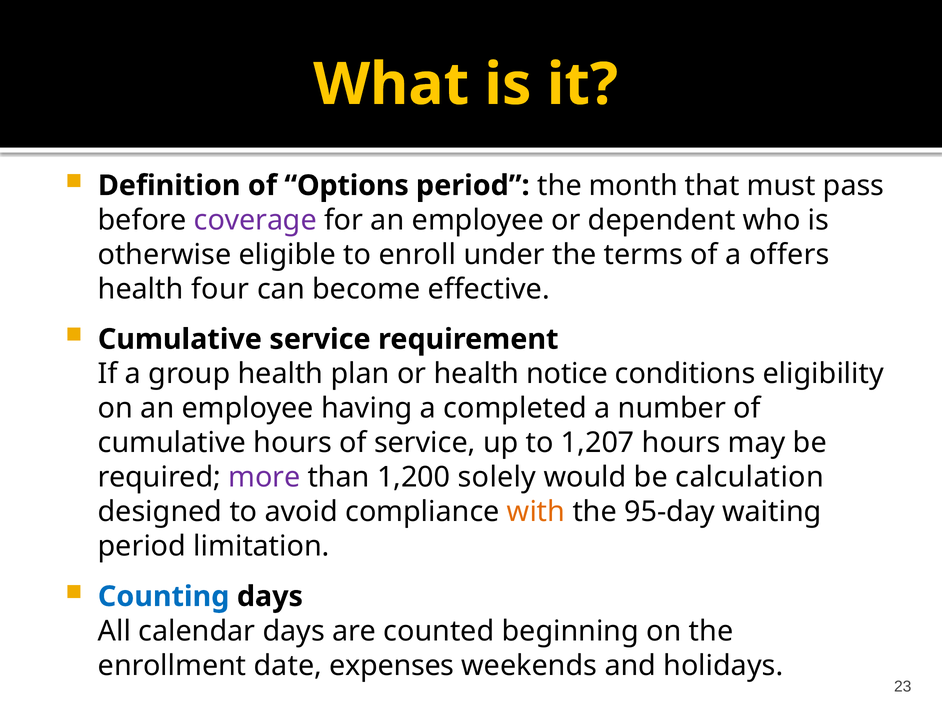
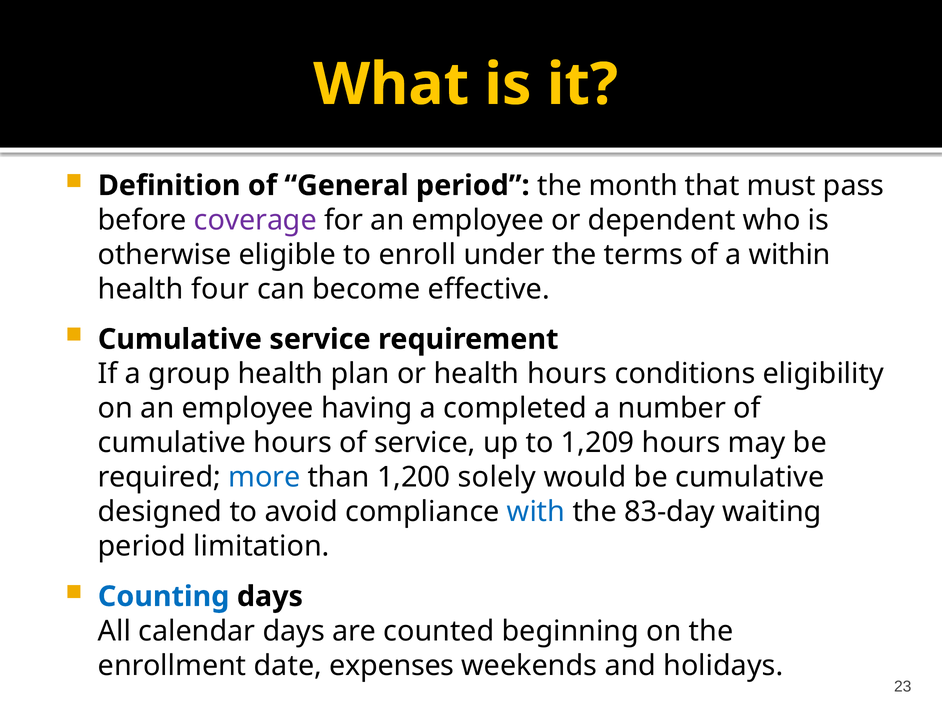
Options: Options -> General
offers: offers -> within
health notice: notice -> hours
1,207: 1,207 -> 1,209
more colour: purple -> blue
be calculation: calculation -> cumulative
with colour: orange -> blue
95-day: 95-day -> 83-day
